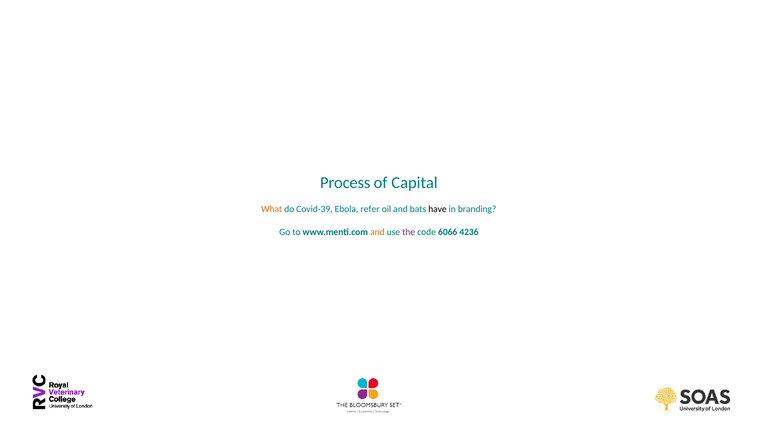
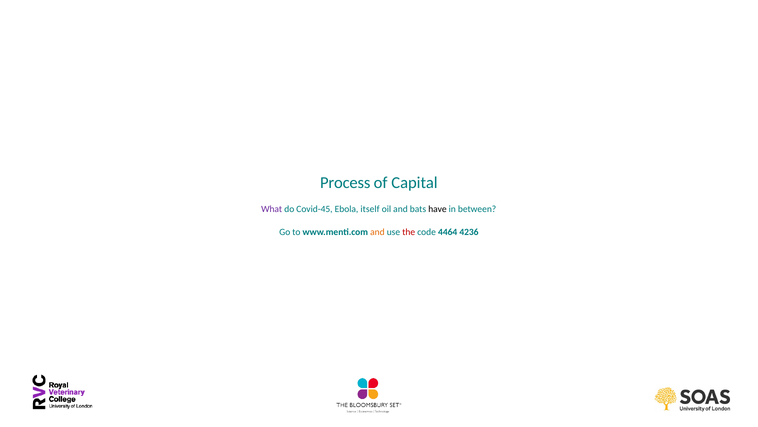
What colour: orange -> purple
Covid-39: Covid-39 -> Covid-45
refer: refer -> itself
branding: branding -> between
the colour: purple -> red
6066: 6066 -> 4464
